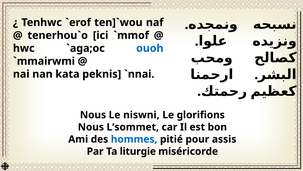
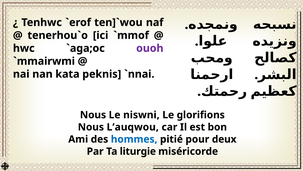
ouoh colour: blue -> purple
L’sommet: L’sommet -> L’auqwou
assis: assis -> deux
